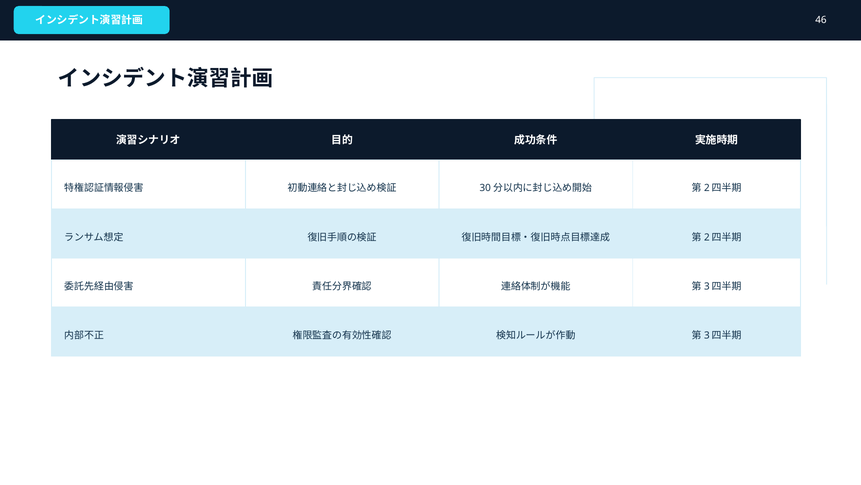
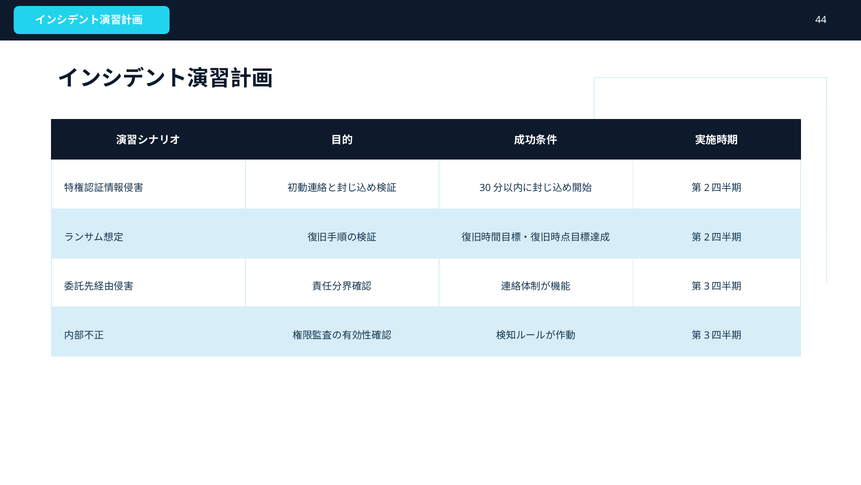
46: 46 -> 44
